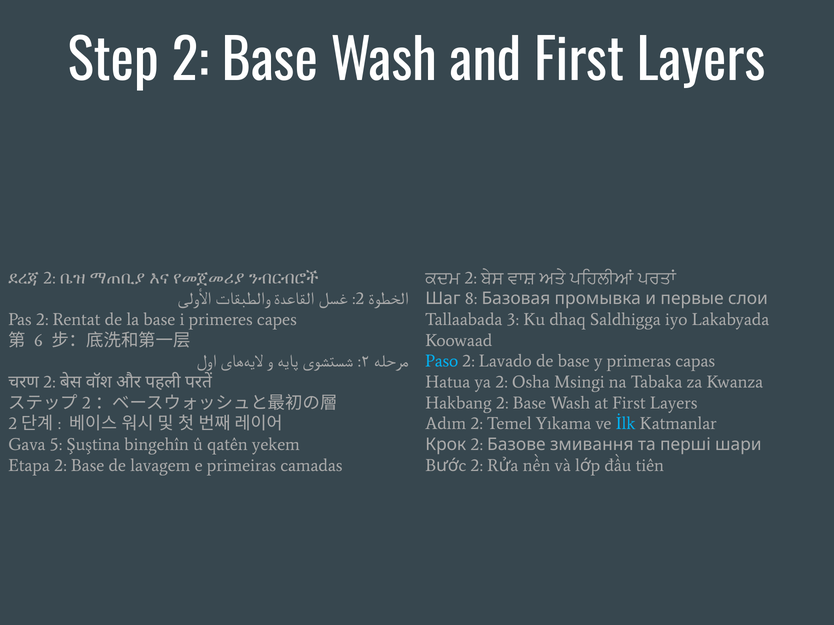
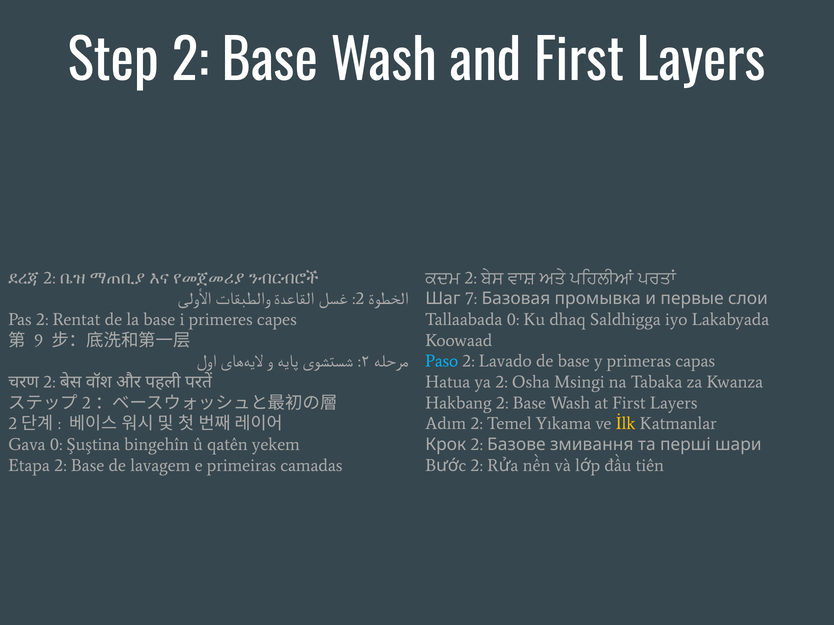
8: 8 -> 7
Tallaabada 3: 3 -> 0
6: 6 -> 9
İlk colour: light blue -> yellow
Gava 5: 5 -> 0
